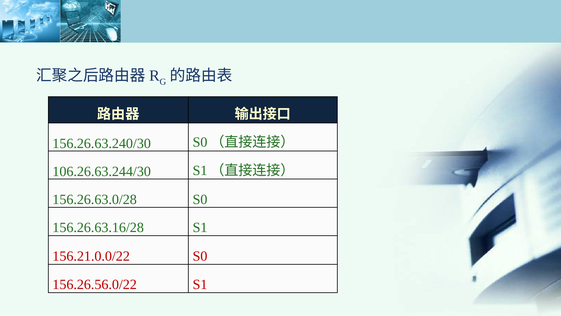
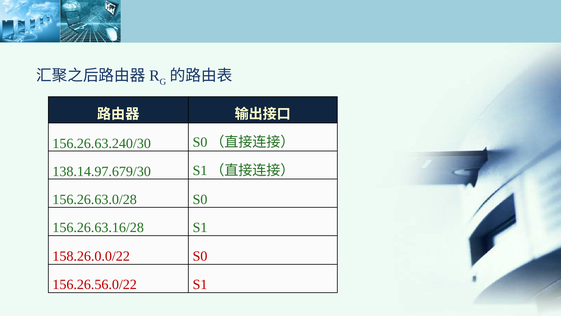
106.26.63.244/30: 106.26.63.244/30 -> 138.14.97.679/30
156.21.0.0/22: 156.21.0.0/22 -> 158.26.0.0/22
